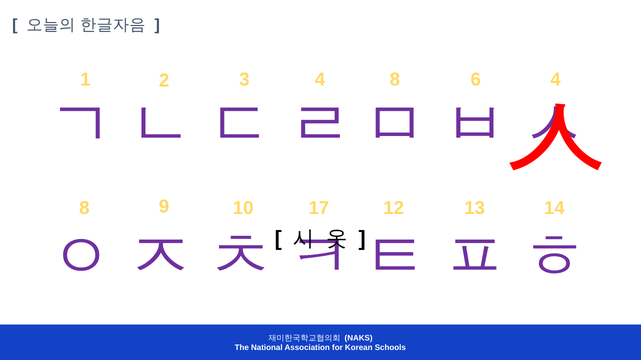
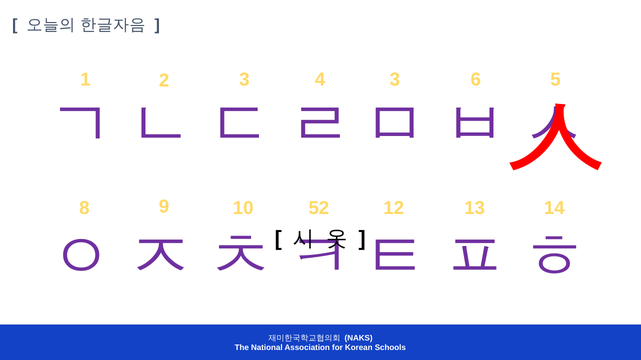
3 4 8: 8 -> 3
6 4: 4 -> 5
17: 17 -> 52
